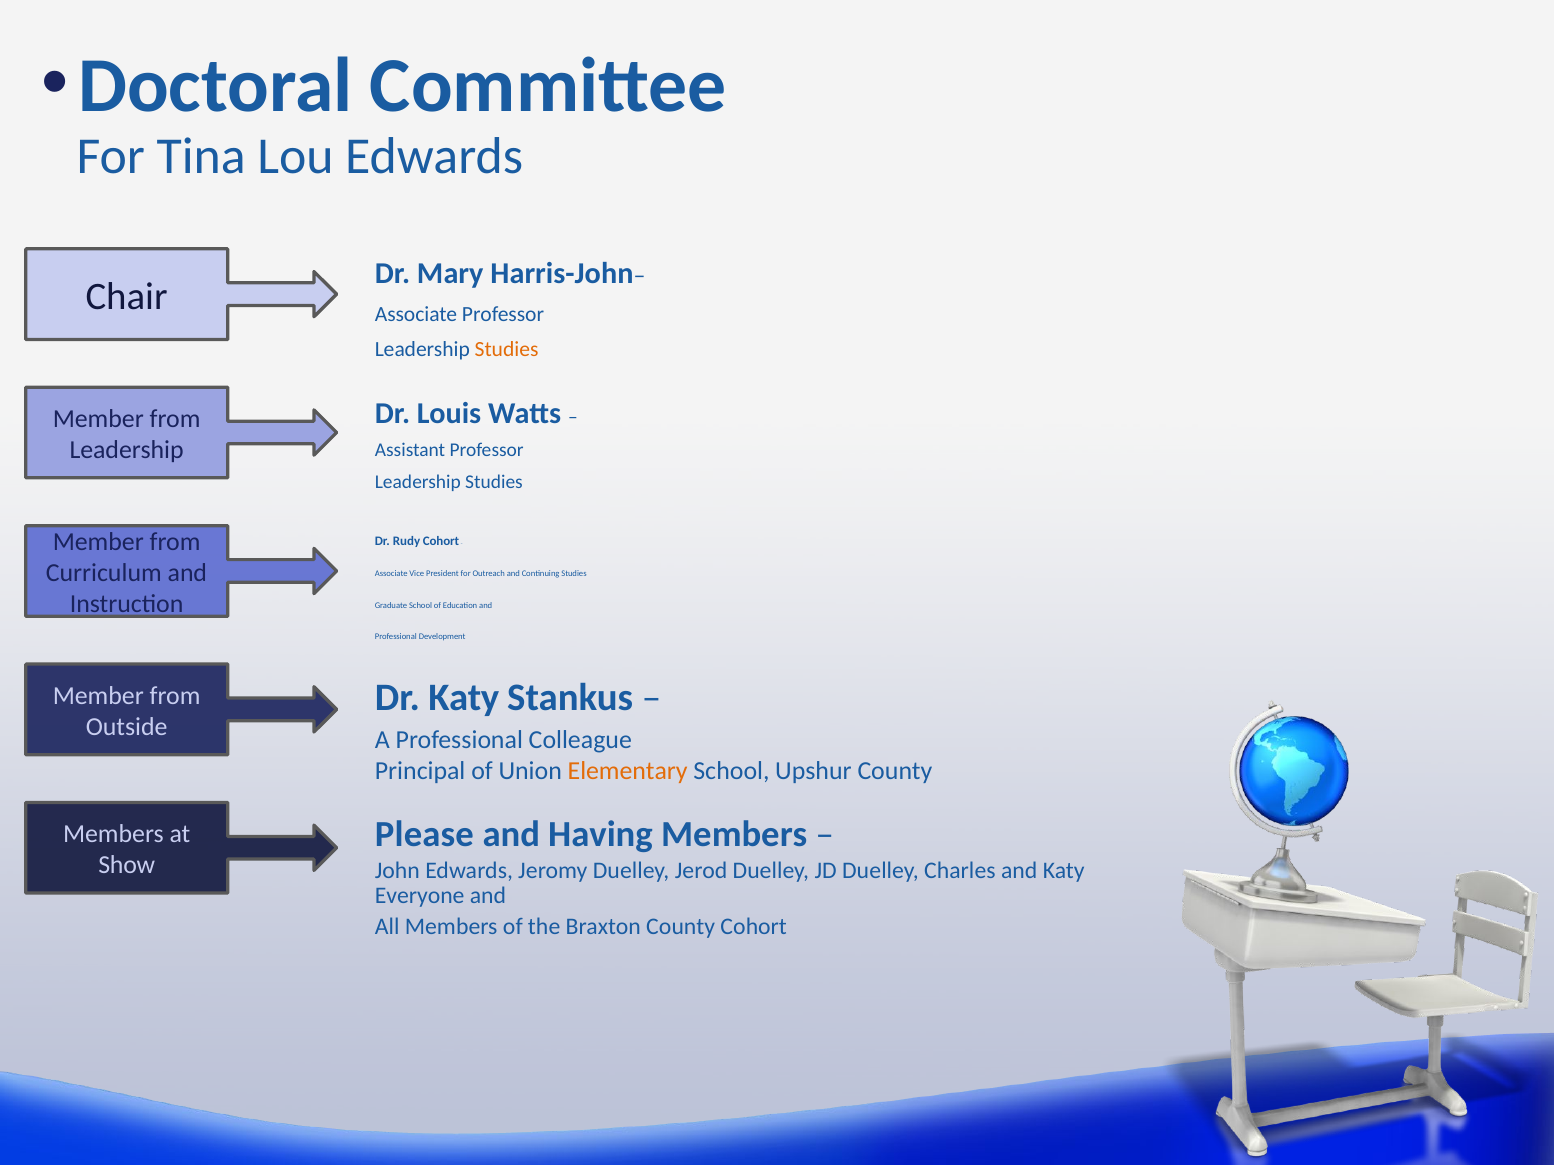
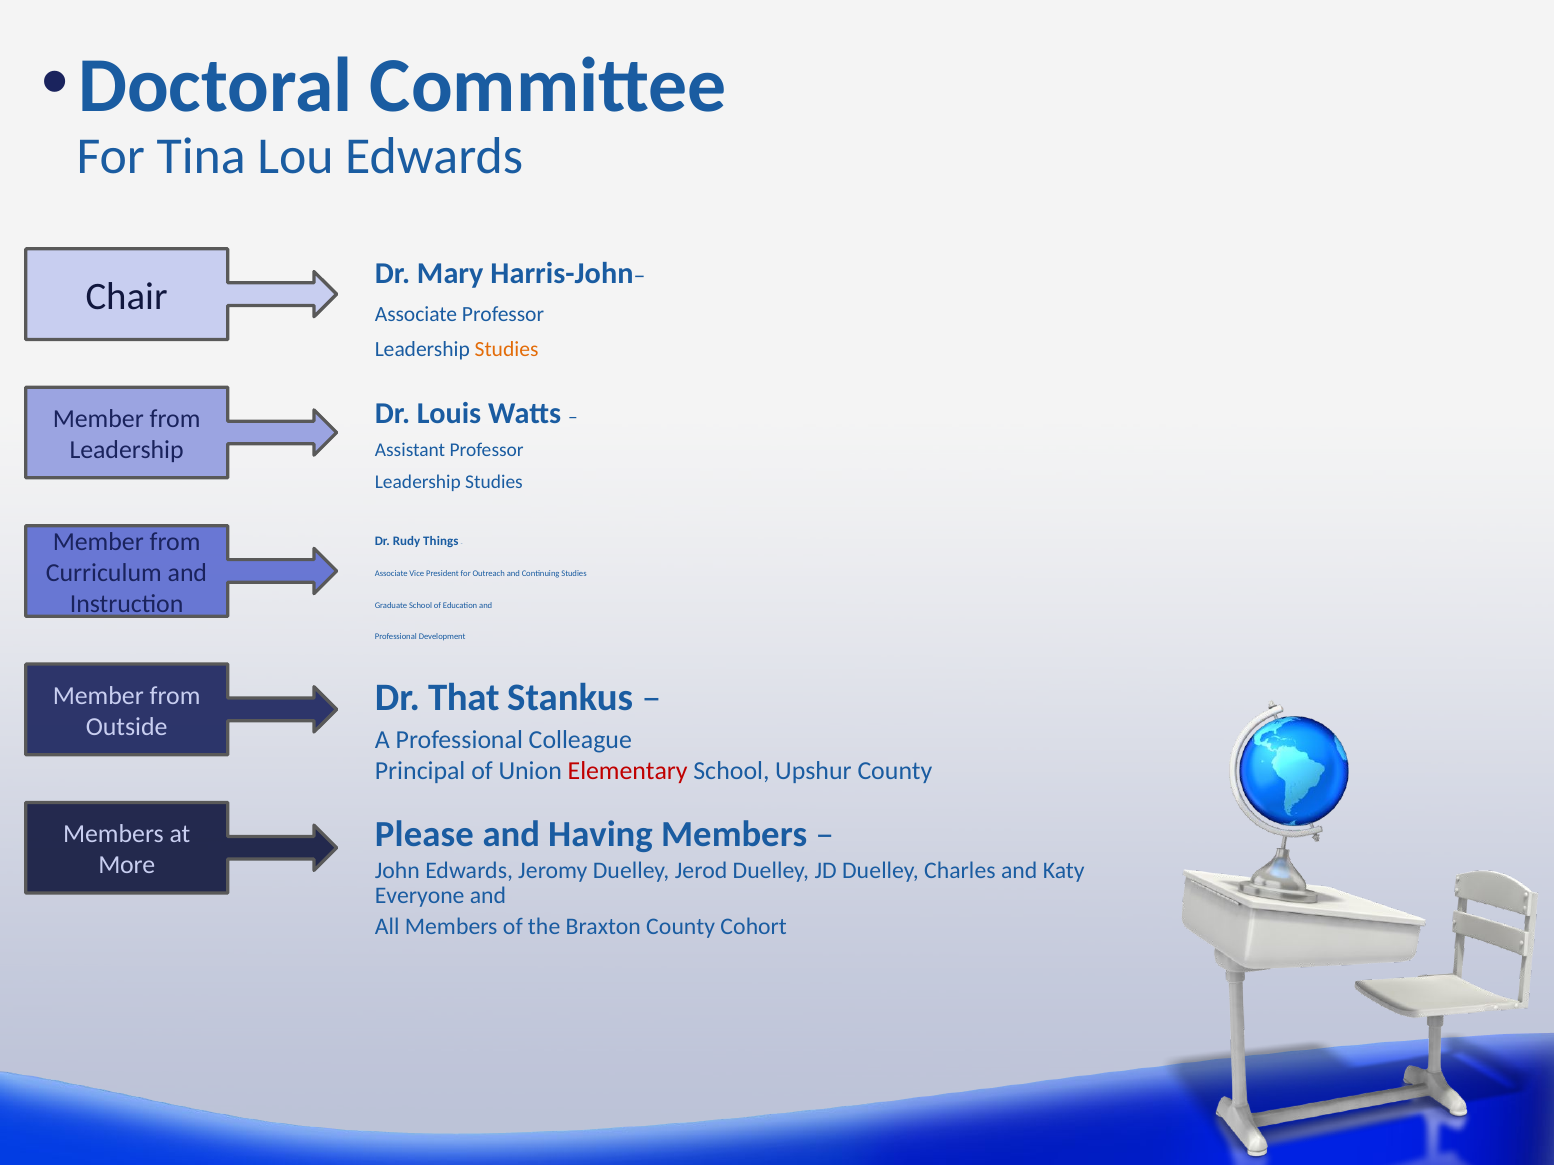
Rudy Cohort: Cohort -> Things
Dr Katy: Katy -> That
Elementary colour: orange -> red
Show: Show -> More
